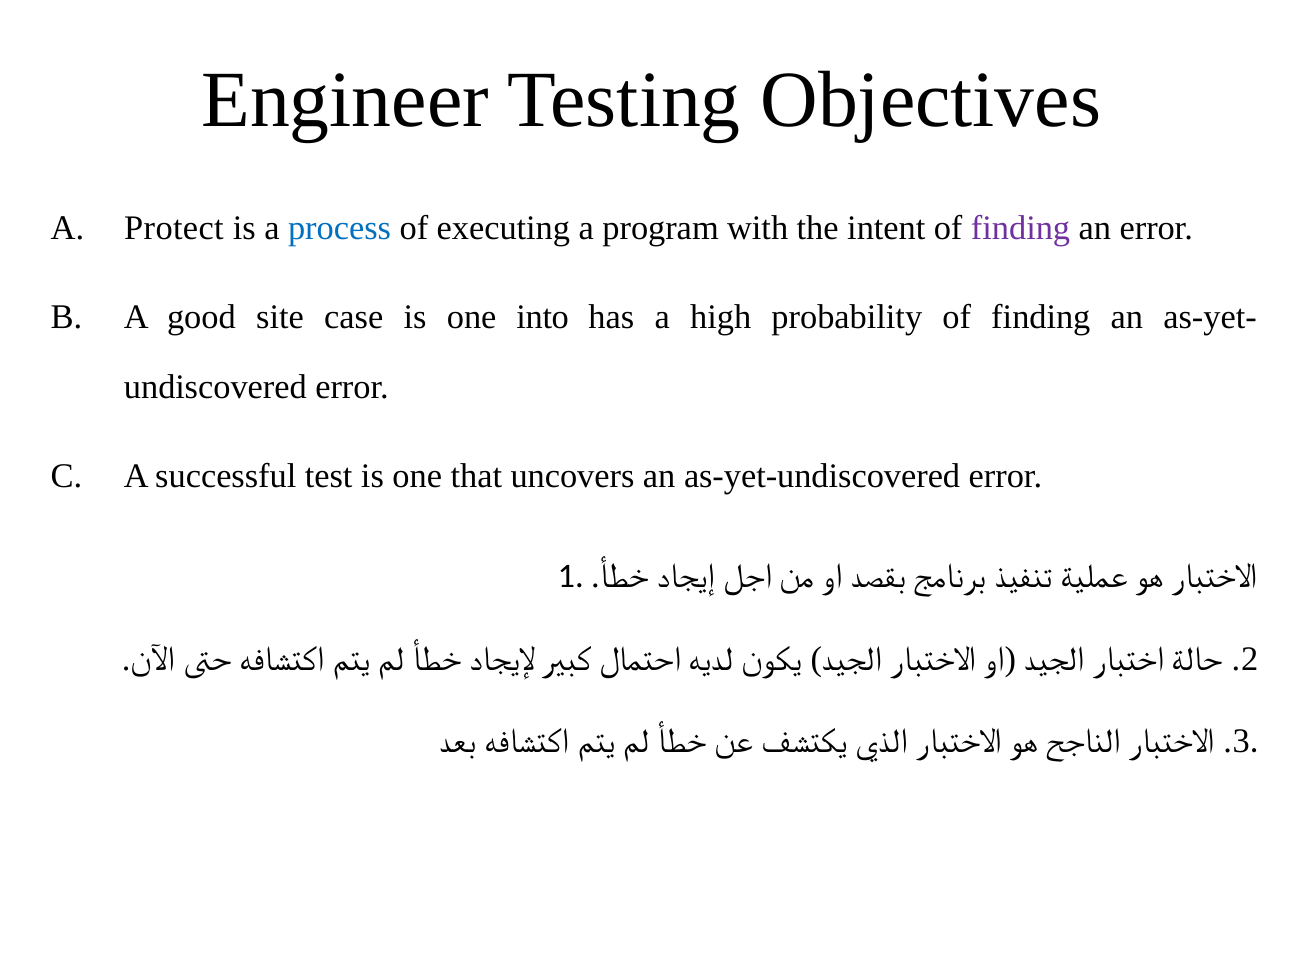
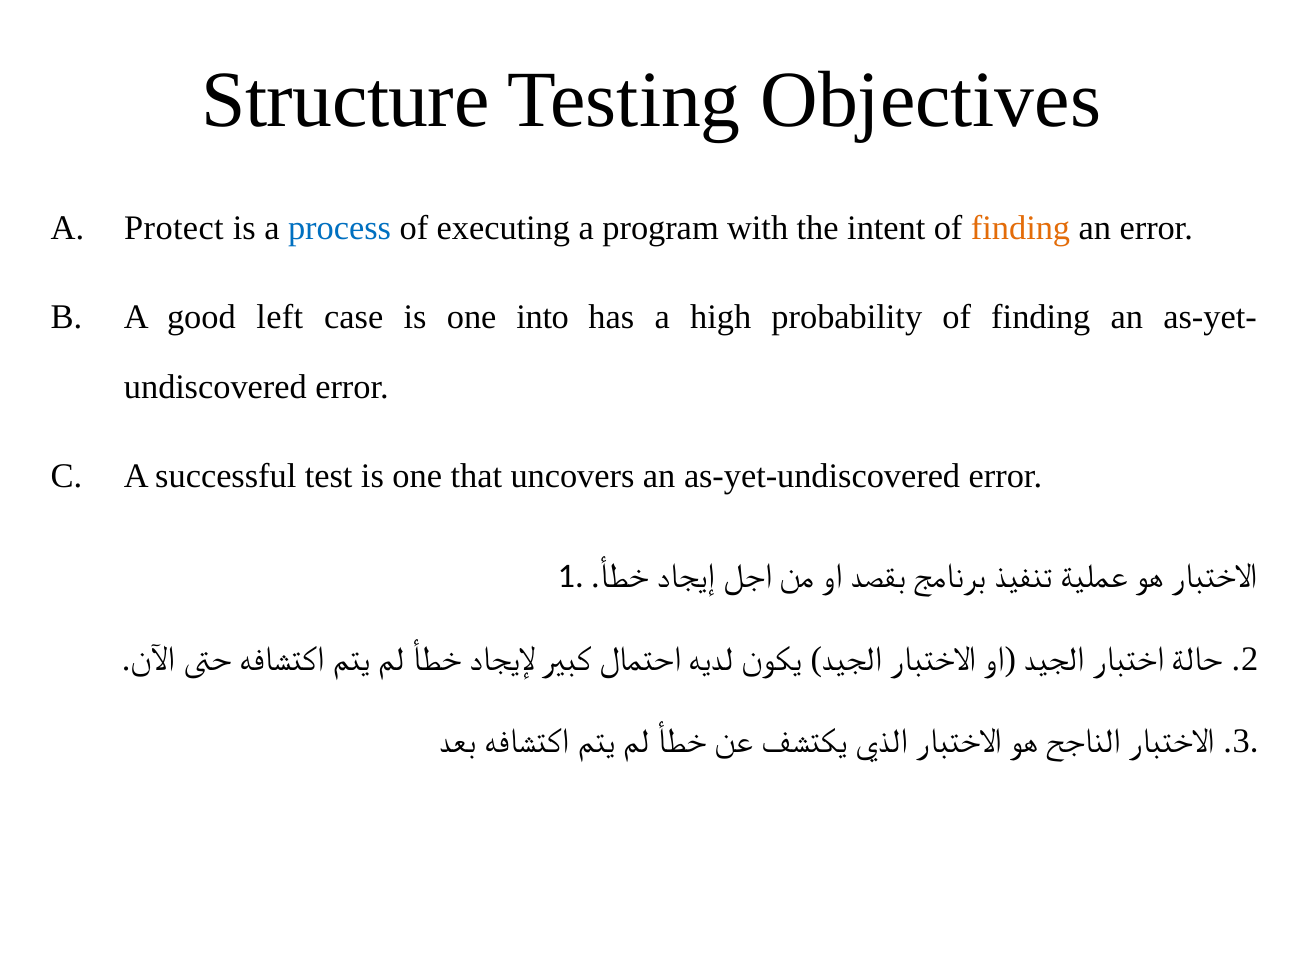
Engineer: Engineer -> Structure
finding at (1021, 228) colour: purple -> orange
site: site -> left
